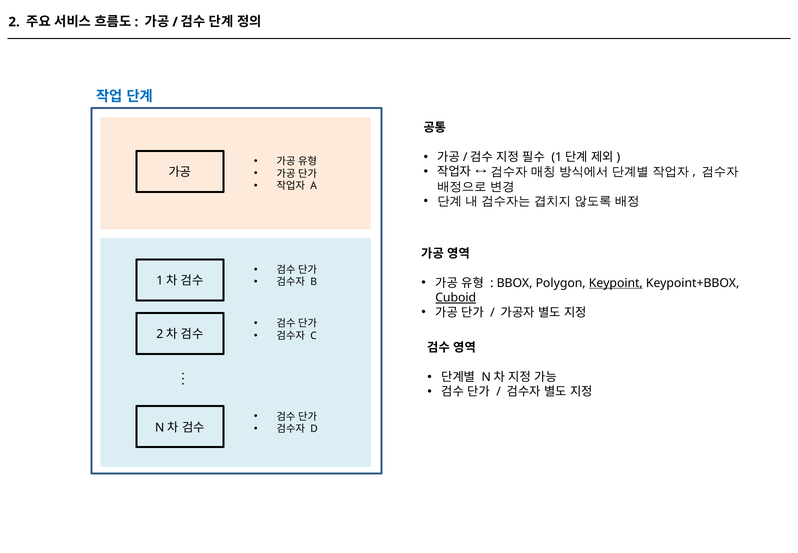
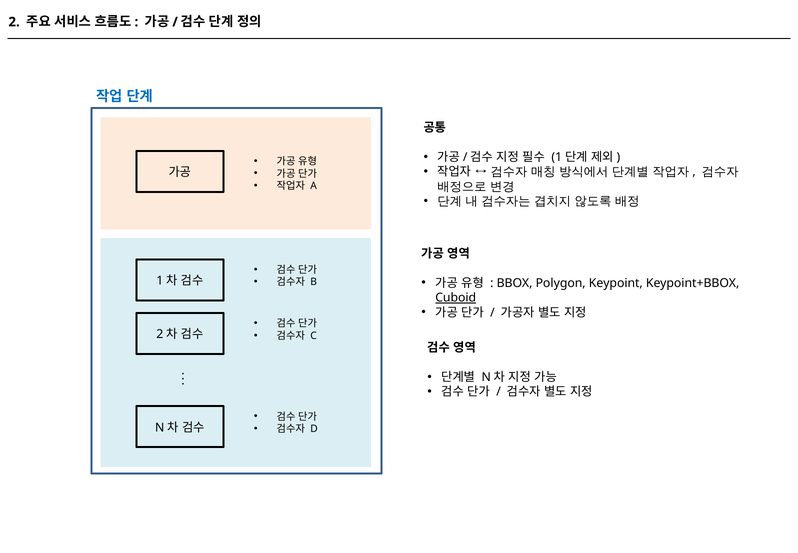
Keypoint underline: present -> none
